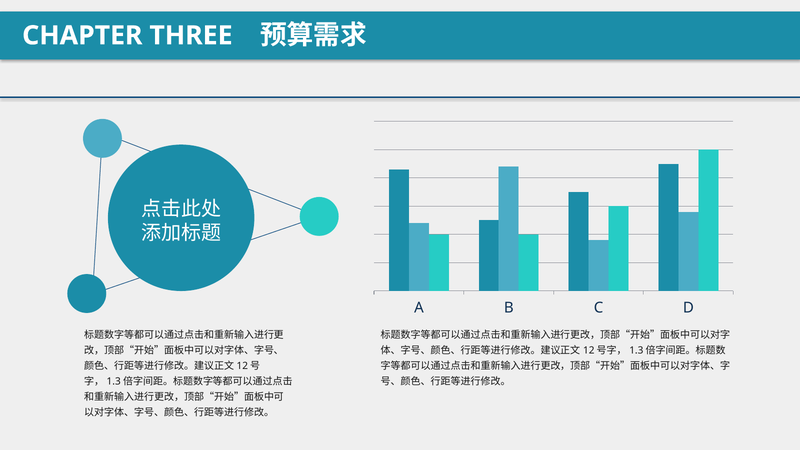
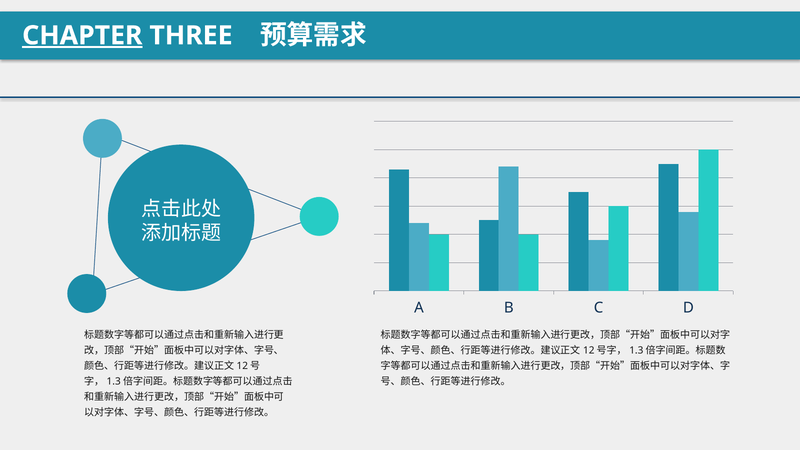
CHAPTER underline: none -> present
